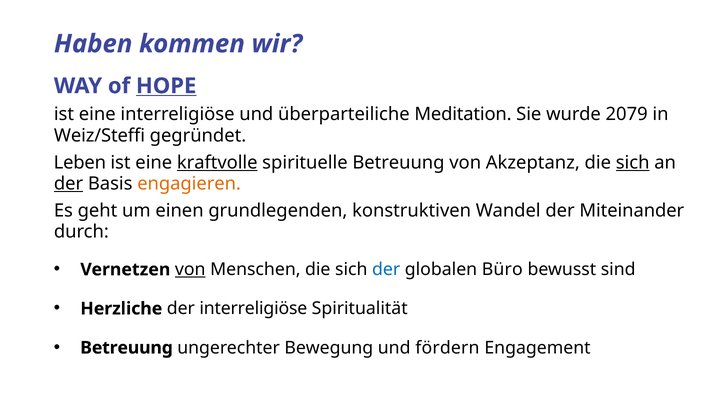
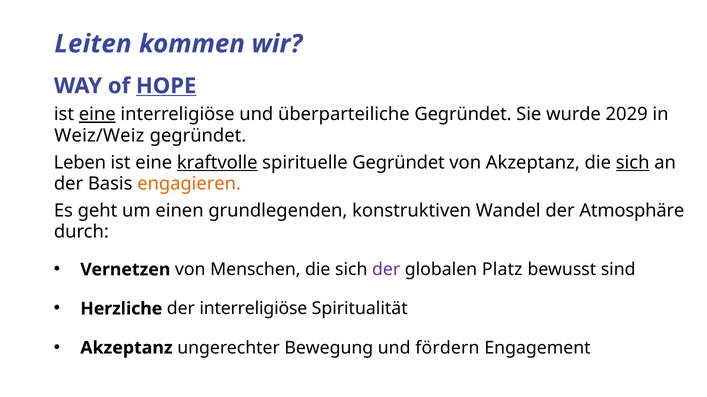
Haben: Haben -> Leiten
eine at (97, 115) underline: none -> present
überparteiliche Meditation: Meditation -> Gegründet
2079: 2079 -> 2029
Weiz/Steffi: Weiz/Steffi -> Weiz/Weiz
spirituelle Betreuung: Betreuung -> Gegründet
der at (69, 184) underline: present -> none
Miteinander: Miteinander -> Atmosphäre
von at (190, 270) underline: present -> none
der at (386, 270) colour: blue -> purple
Büro: Büro -> Platz
Betreuung at (127, 348): Betreuung -> Akzeptanz
